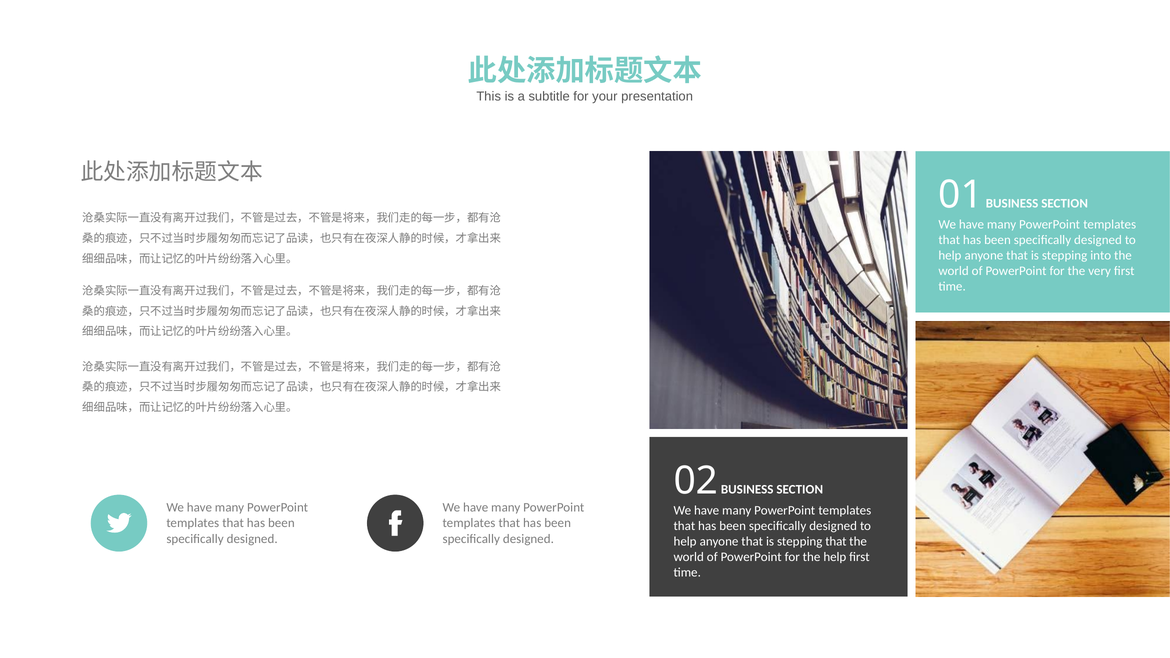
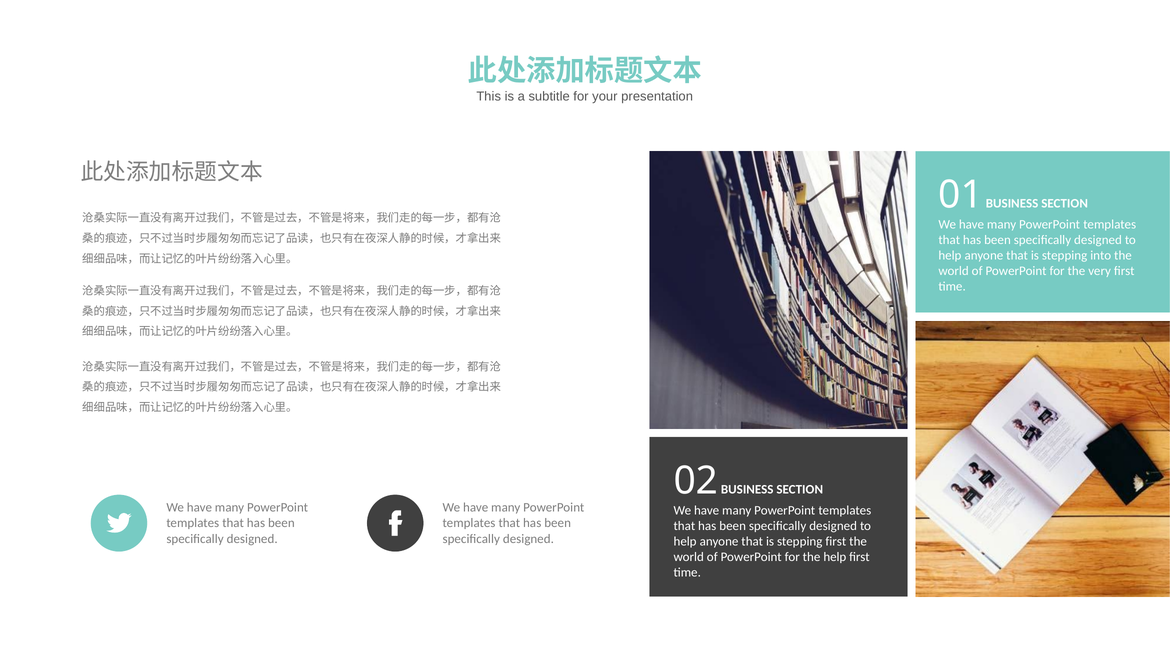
stepping that: that -> first
